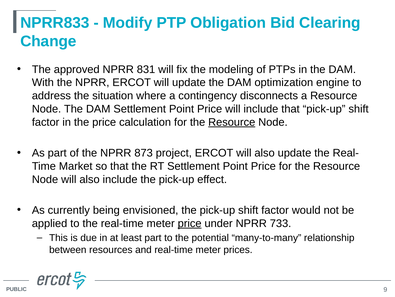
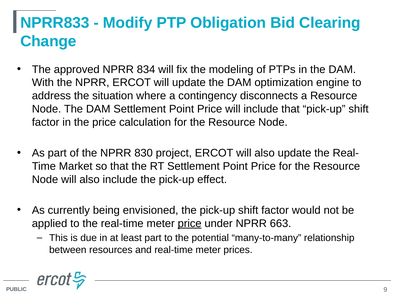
831: 831 -> 834
Resource at (232, 122) underline: present -> none
873: 873 -> 830
733: 733 -> 663
